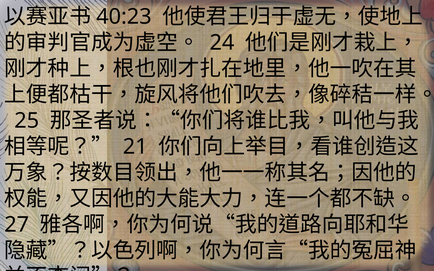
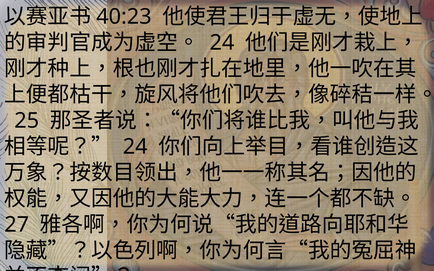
21 at (135, 147): 21 -> 24
